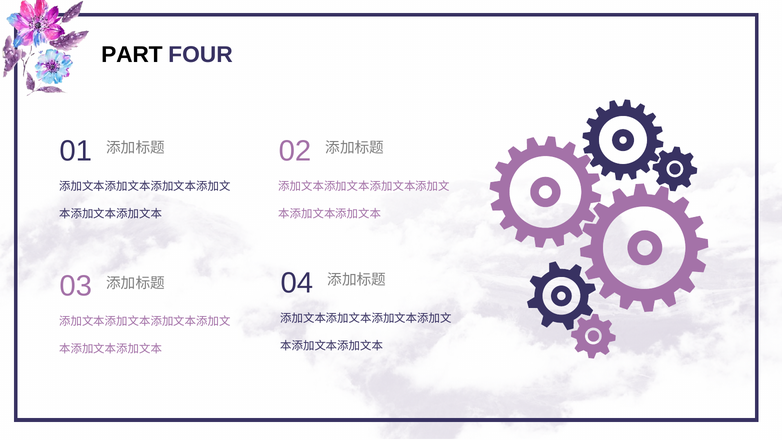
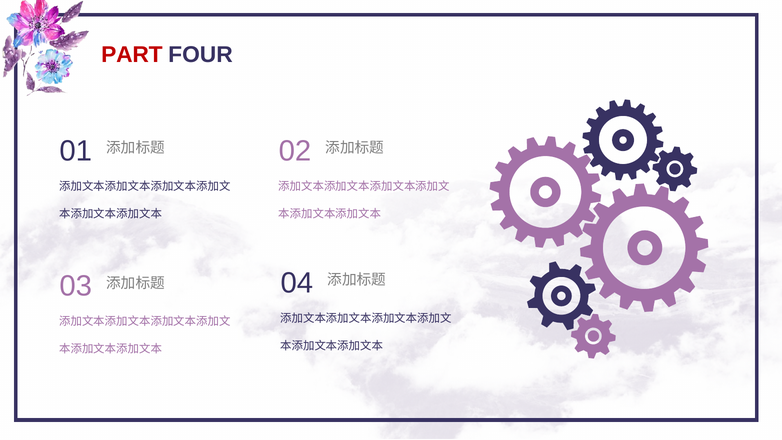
PART colour: black -> red
